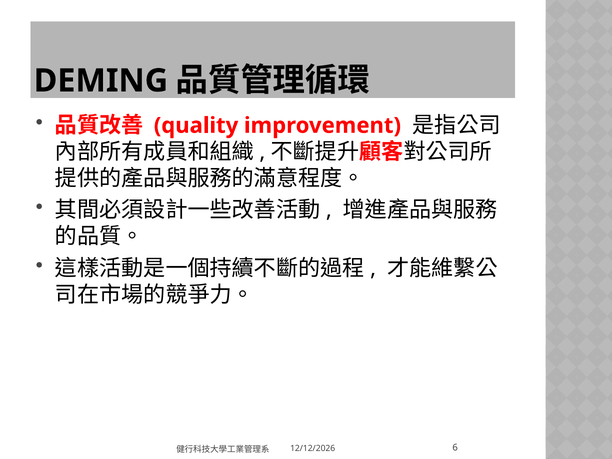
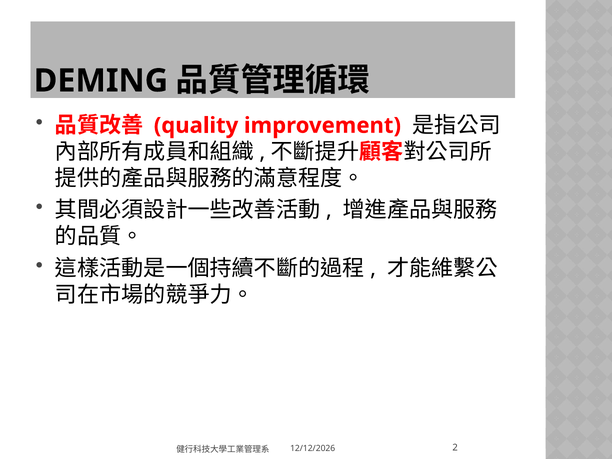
6: 6 -> 2
